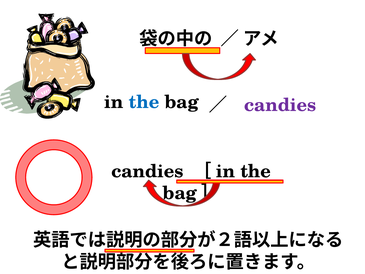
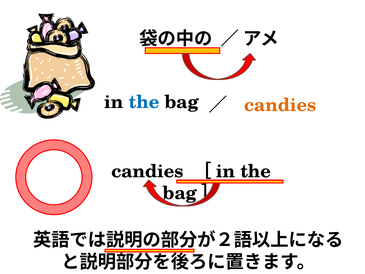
candies at (280, 105) colour: purple -> orange
